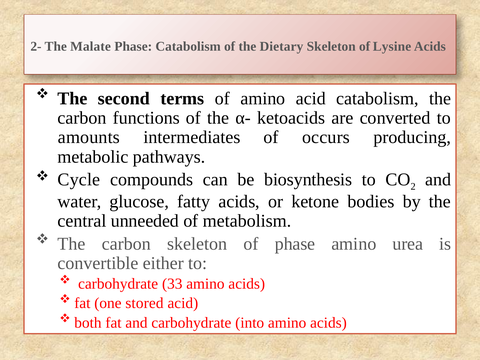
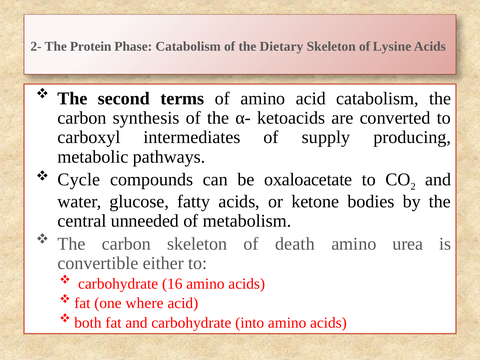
Malate: Malate -> Protein
functions: functions -> synthesis
amounts: amounts -> carboxyl
occurs: occurs -> supply
biosynthesis: biosynthesis -> oxaloacetate
of phase: phase -> death
33: 33 -> 16
stored: stored -> where
